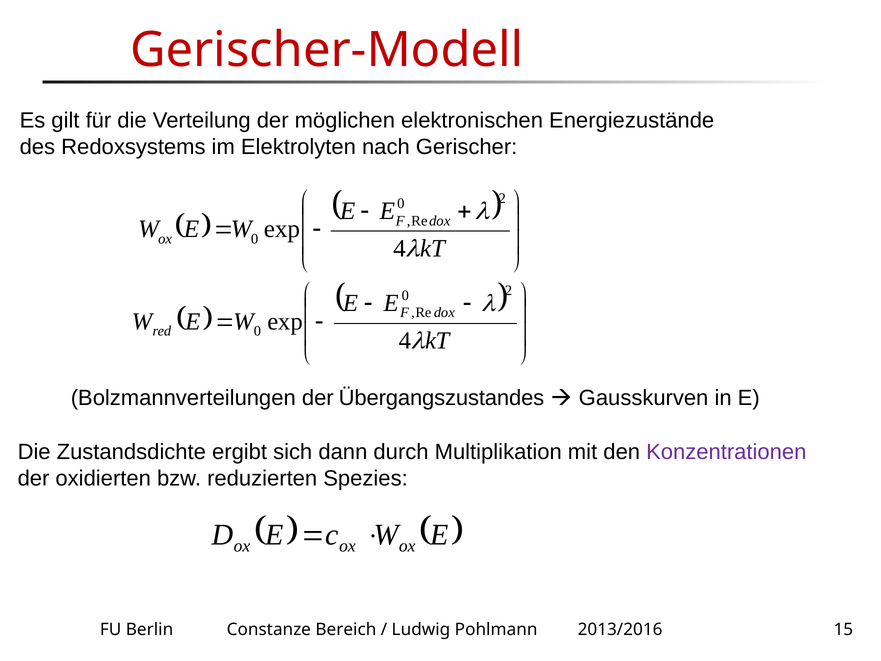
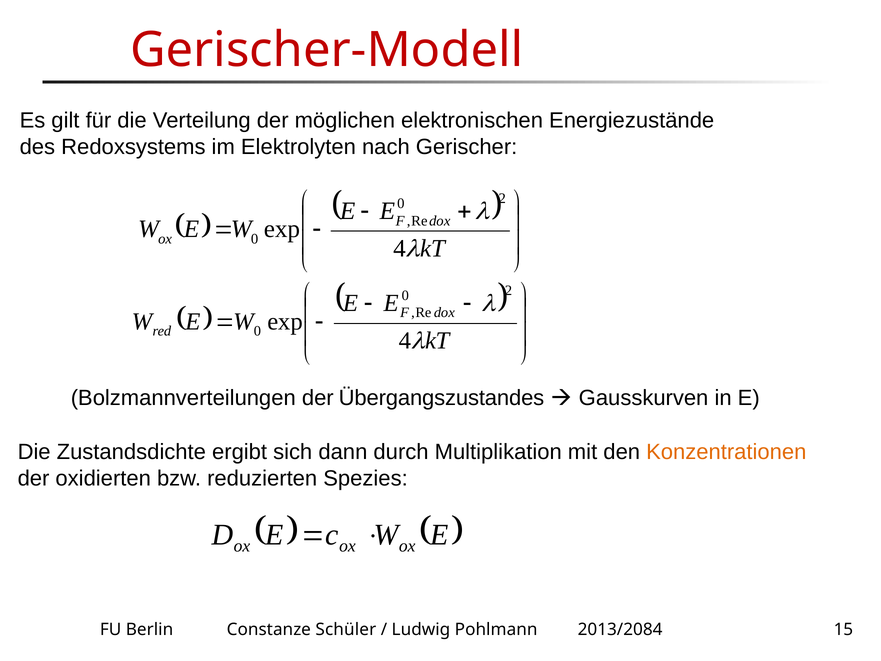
Konzentrationen colour: purple -> orange
Bereich: Bereich -> Schüler
2013/2016: 2013/2016 -> 2013/2084
